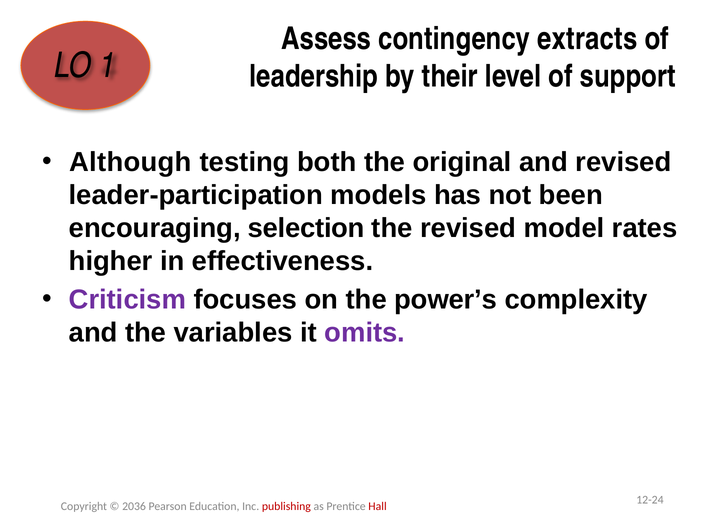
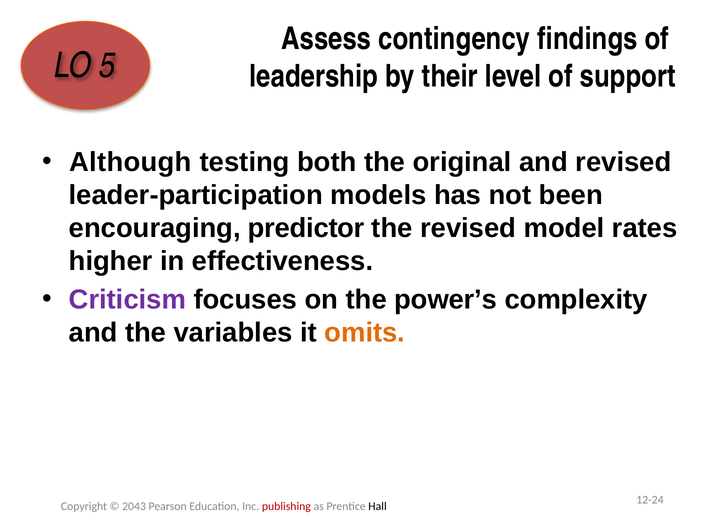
extracts: extracts -> findings
1: 1 -> 5
selection: selection -> predictor
omits colour: purple -> orange
2036: 2036 -> 2043
Hall colour: red -> black
